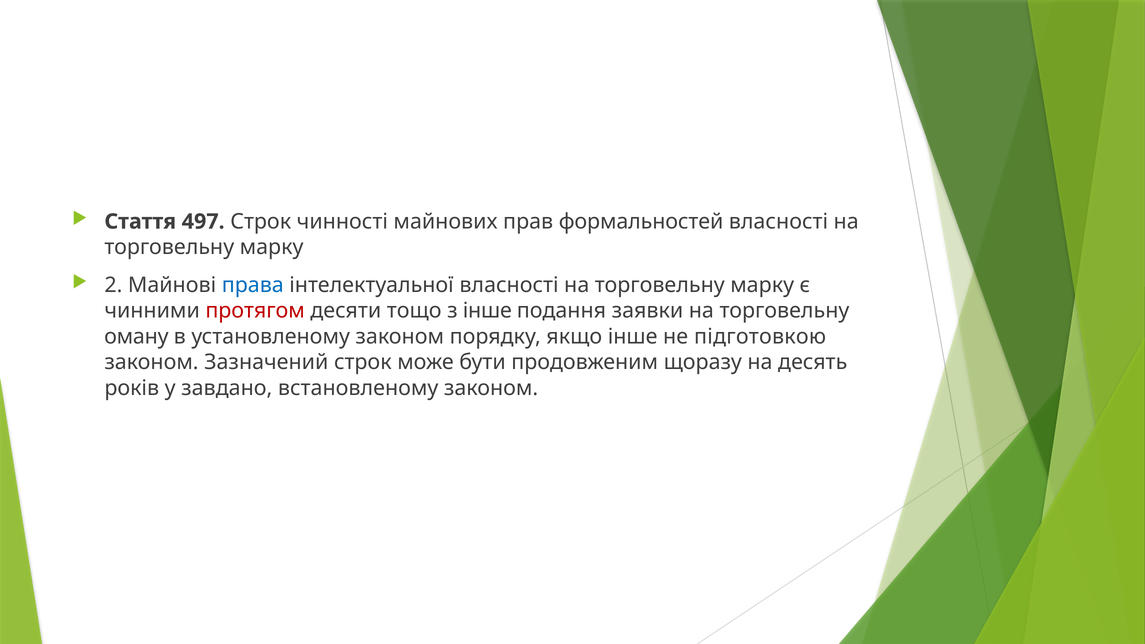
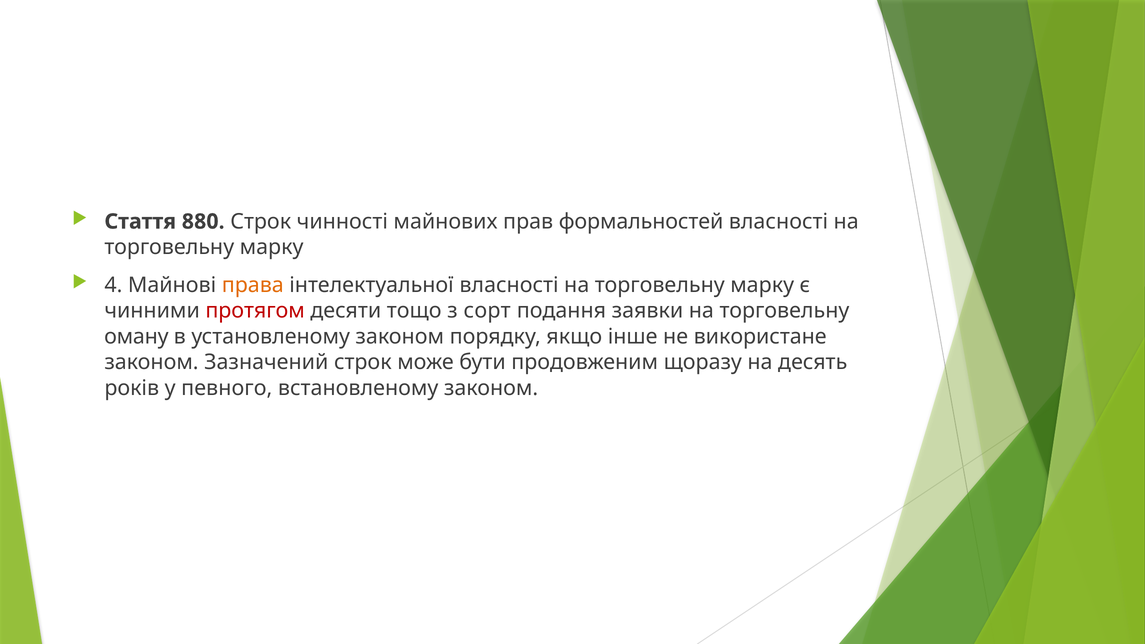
497: 497 -> 880
2: 2 -> 4
права colour: blue -> orange
з інше: інше -> сорт
підготовкою: підготовкою -> використане
завдано: завдано -> певного
